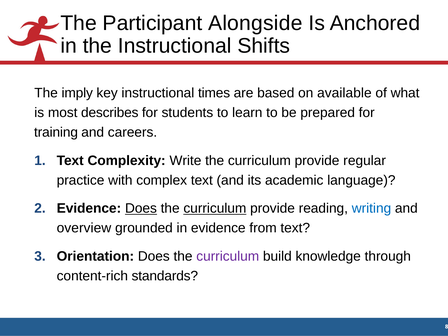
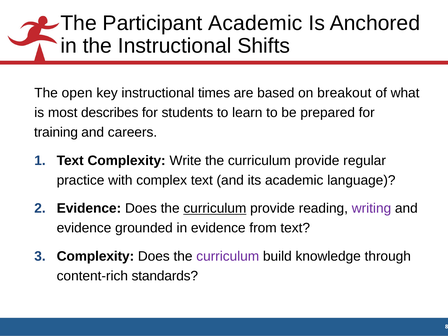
Participant Alongside: Alongside -> Academic
imply: imply -> open
available: available -> breakout
Does at (141, 208) underline: present -> none
writing colour: blue -> purple
overview at (84, 228): overview -> evidence
Orientation at (95, 256): Orientation -> Complexity
